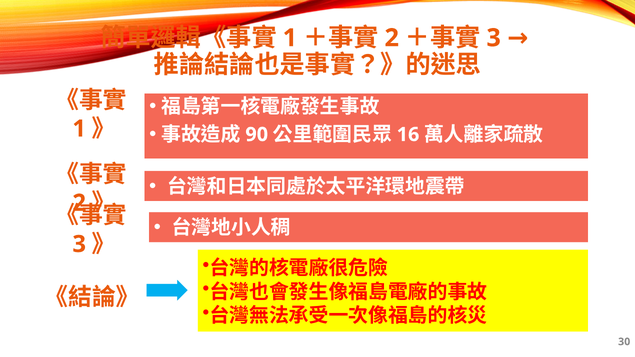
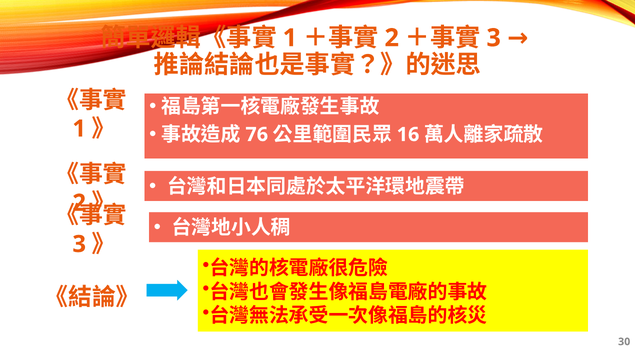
90: 90 -> 76
